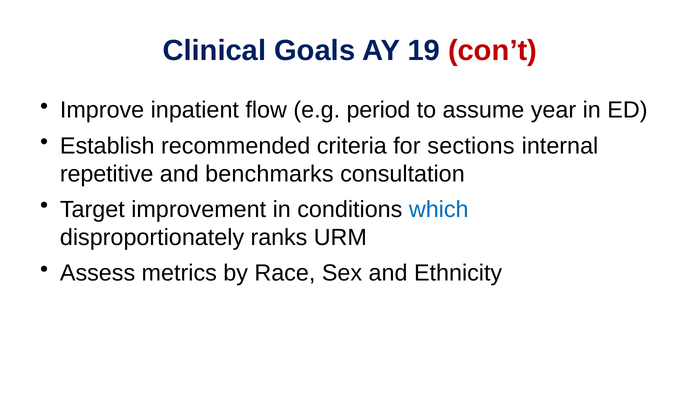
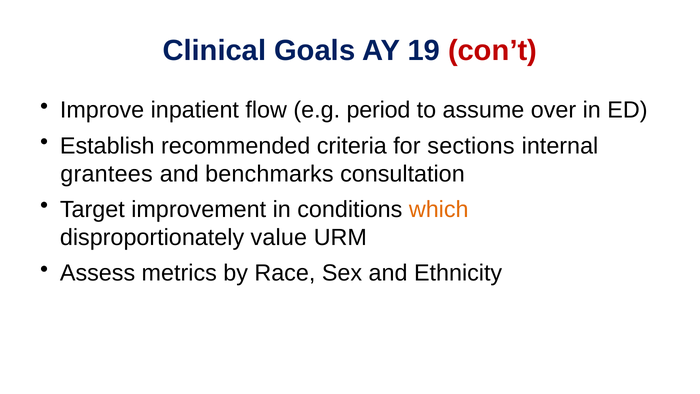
year: year -> over
repetitive: repetitive -> grantees
which colour: blue -> orange
ranks: ranks -> value
